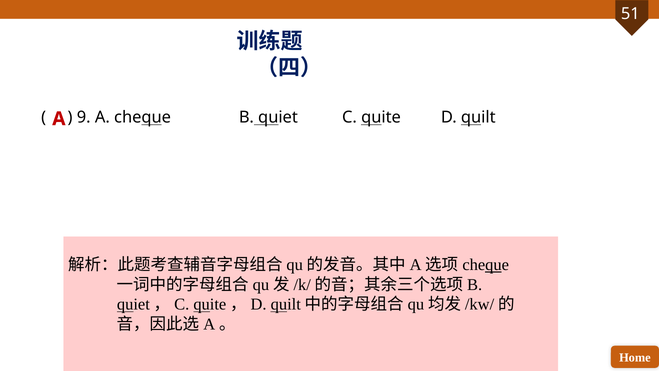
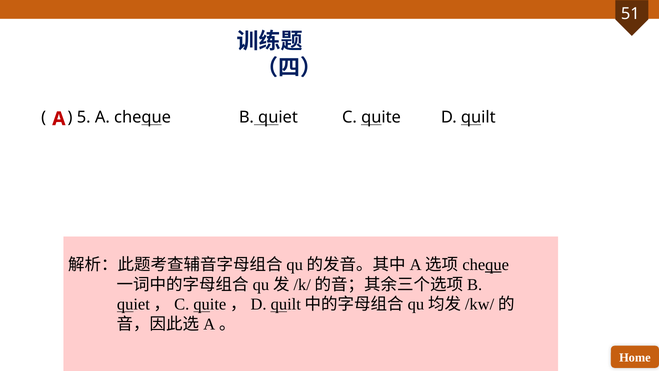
9: 9 -> 5
